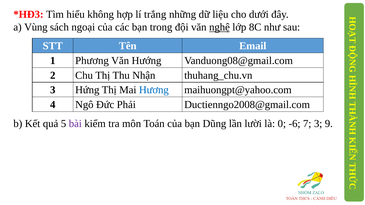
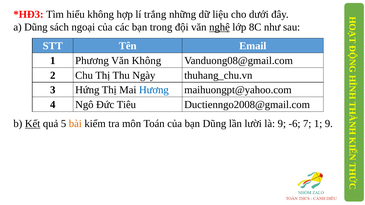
a Vùng: Vùng -> Dũng
Văn Hướng: Hướng -> Không
Nhận: Nhận -> Ngày
Phải: Phải -> Tiêu
Kết underline: none -> present
bài colour: purple -> orange
là 0: 0 -> 9
7 3: 3 -> 1
